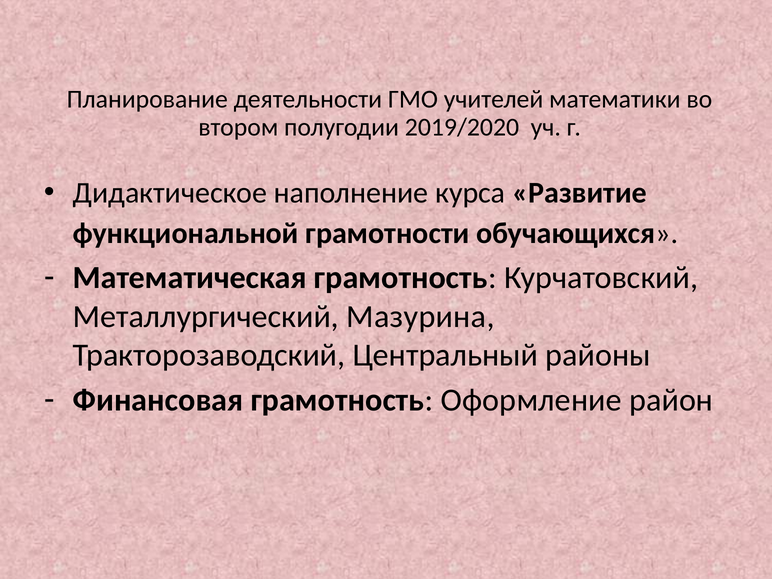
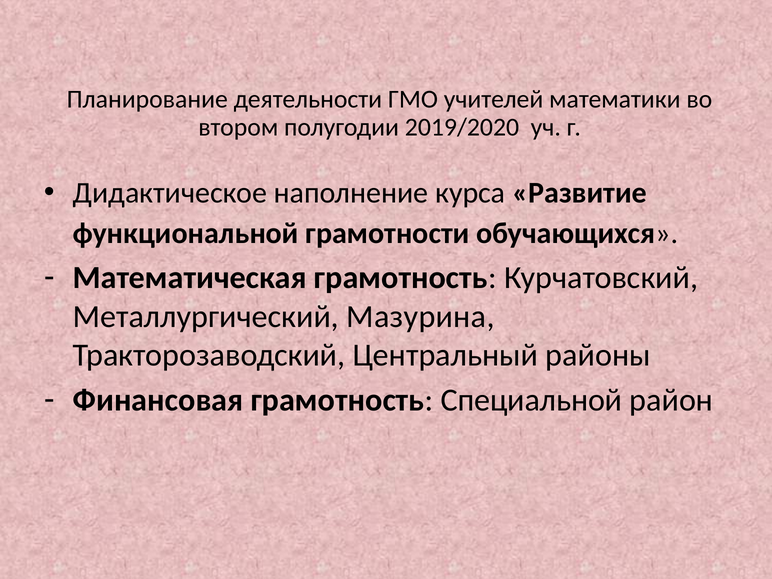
Оформление: Оформление -> Специальной
